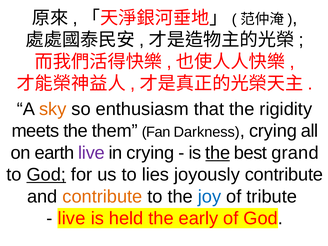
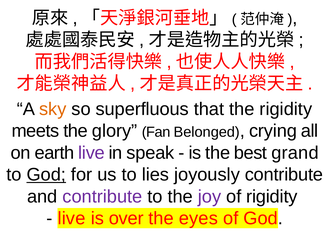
enthusiasm: enthusiasm -> superfluous
them: them -> glory
Darkness: Darkness -> Belonged
in crying: crying -> speak
the at (218, 153) underline: present -> none
contribute at (102, 197) colour: orange -> purple
joy colour: blue -> purple
of tribute: tribute -> rigidity
held: held -> over
early: early -> eyes
